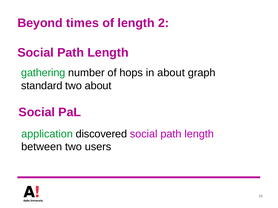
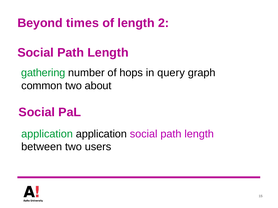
in about: about -> query
standard: standard -> common
application discovered: discovered -> application
